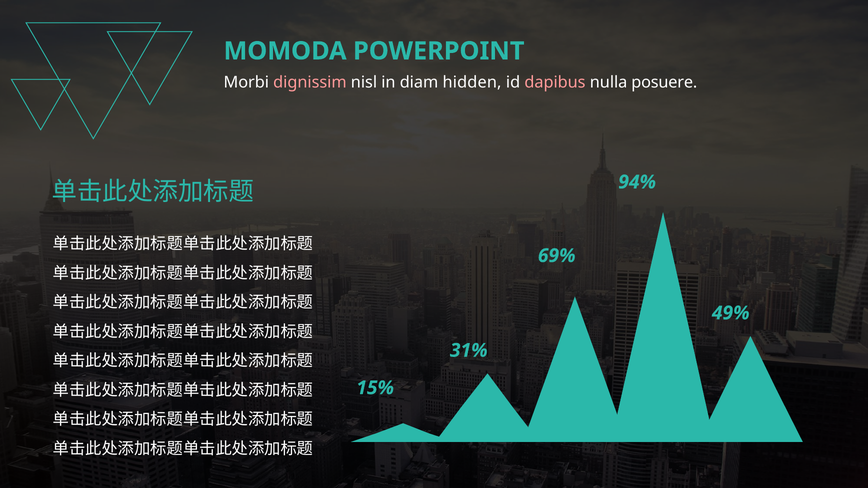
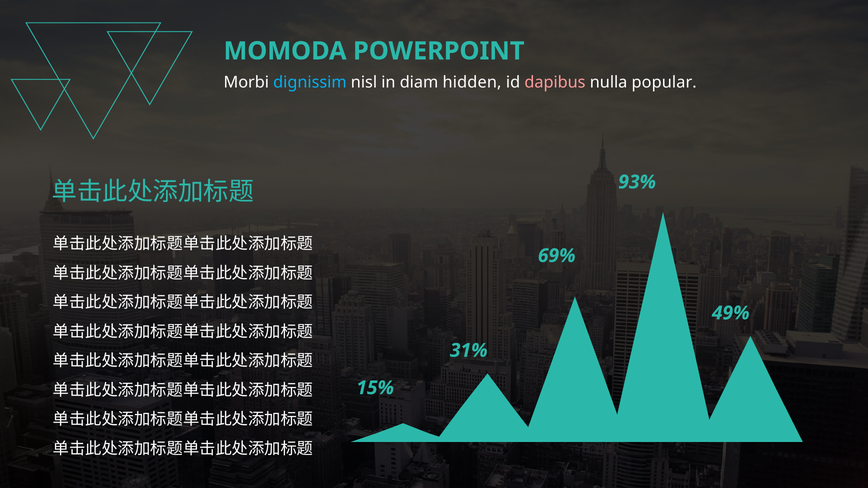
dignissim colour: pink -> light blue
posuere: posuere -> popular
94%: 94% -> 93%
